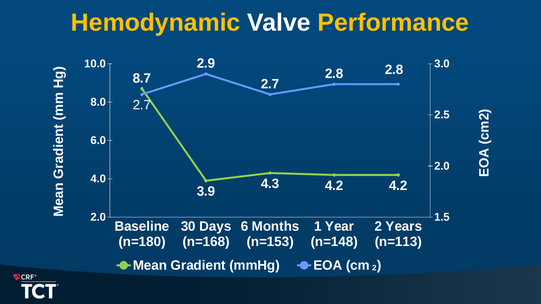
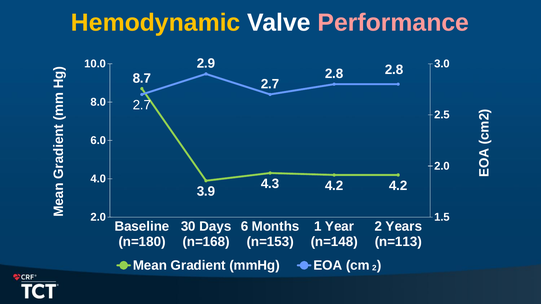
Performance colour: yellow -> pink
